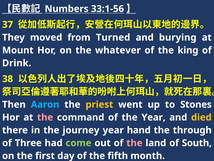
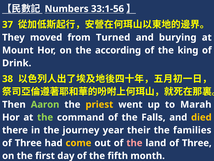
whatever: whatever -> according
Aaron colour: light blue -> light green
Stones: Stones -> Marah
the at (45, 117) colour: pink -> light green
the Year: Year -> Falls
hand: hand -> their
through: through -> families
come colour: light green -> yellow
land of South: South -> Three
